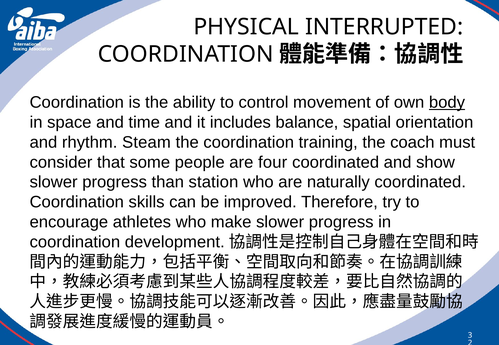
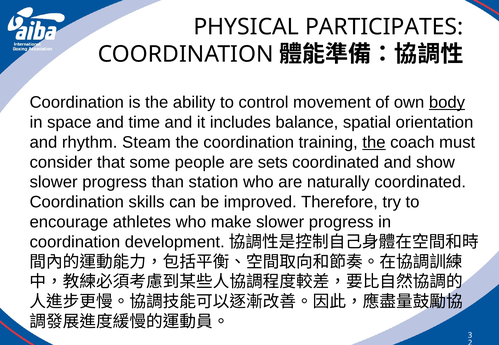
INTERRUPTED: INTERRUPTED -> PARTICIPATES
the at (374, 143) underline: none -> present
four: four -> sets
